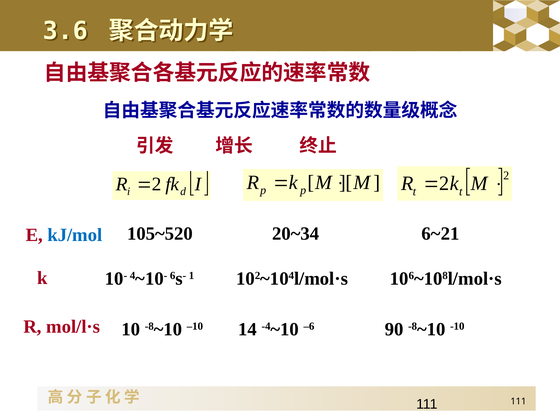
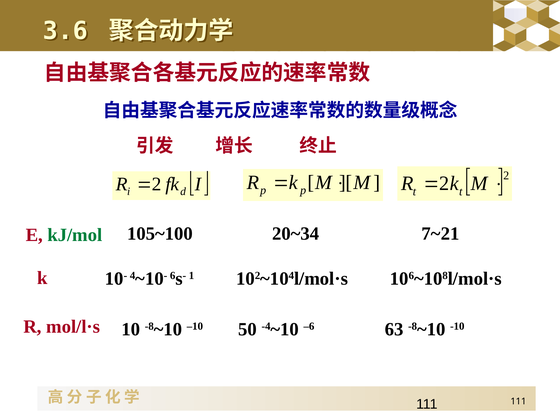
105~520: 105~520 -> 105~100
6~21: 6~21 -> 7~21
kJ/mol colour: blue -> green
14: 14 -> 50
90: 90 -> 63
